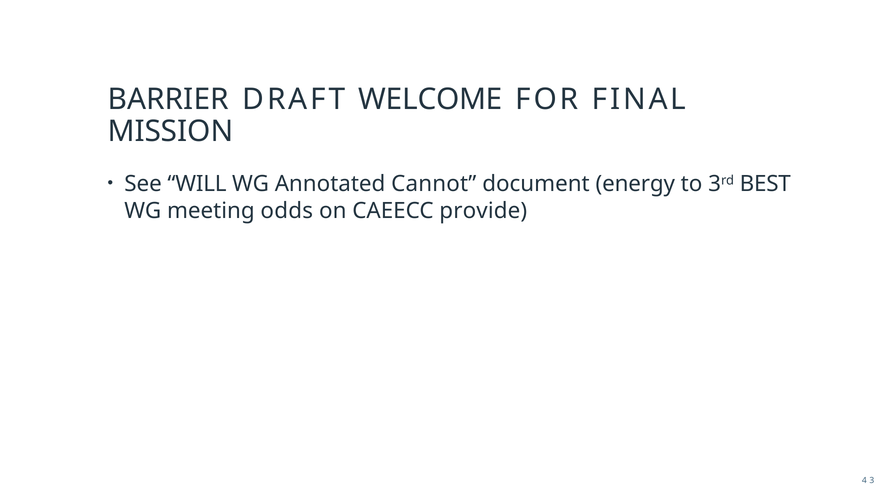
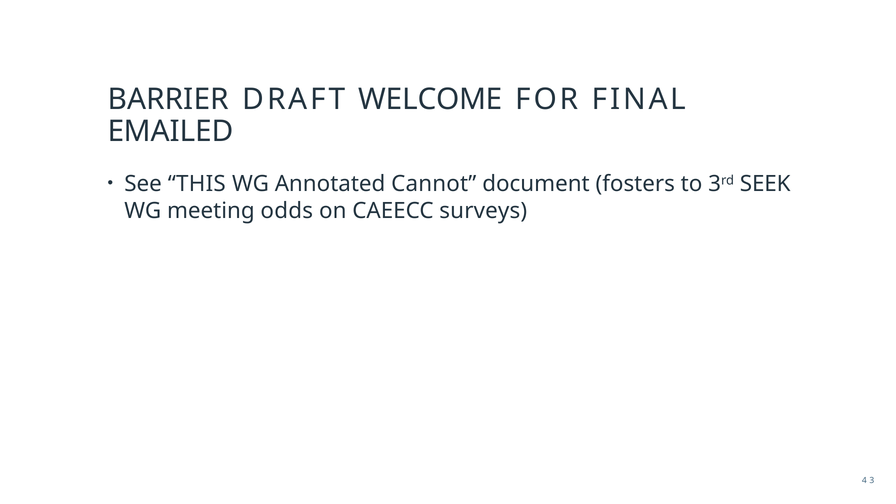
MISSION: MISSION -> EMAILED
WILL: WILL -> THIS
energy: energy -> fosters
BEST: BEST -> SEEK
provide: provide -> surveys
